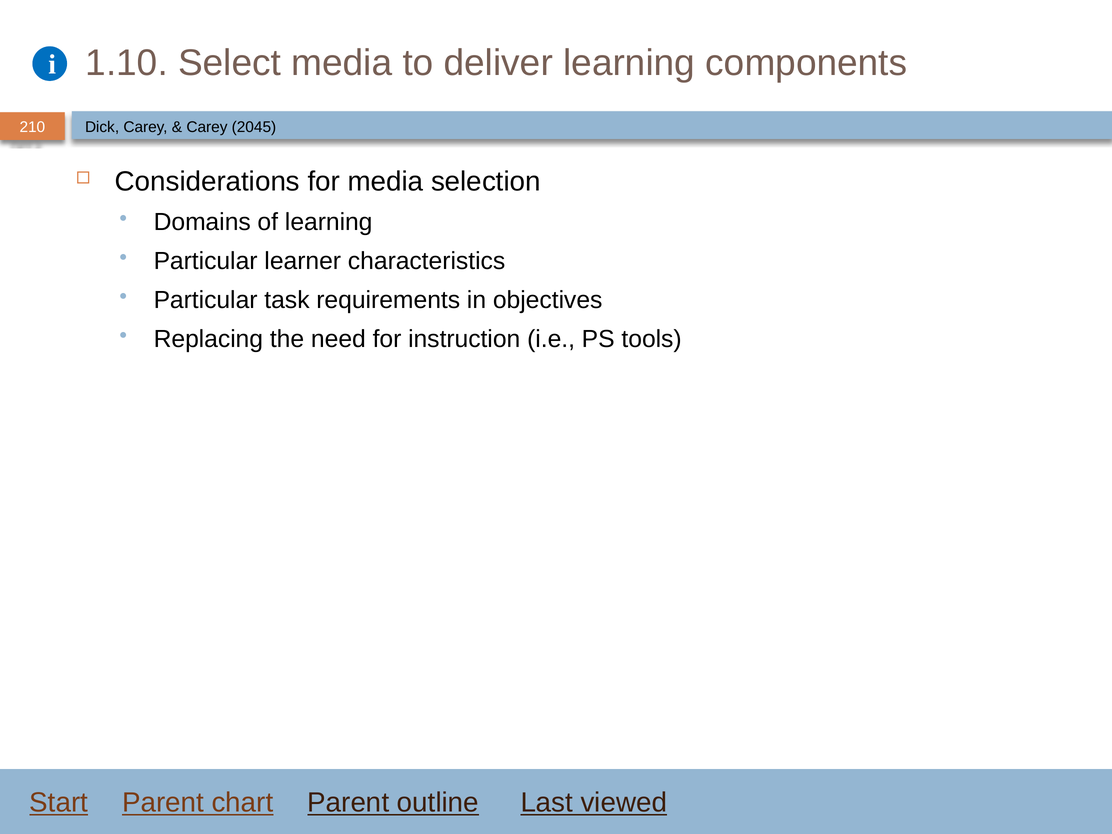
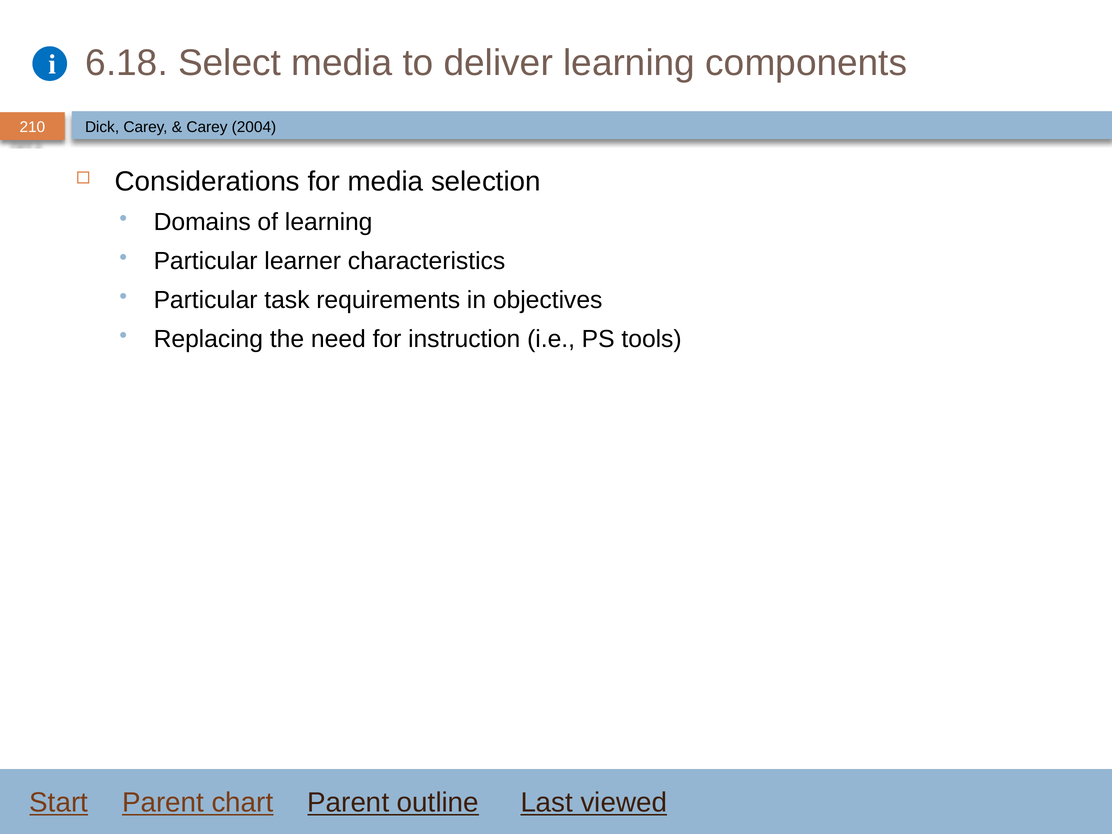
1.10: 1.10 -> 6.18
2045: 2045 -> 2004
